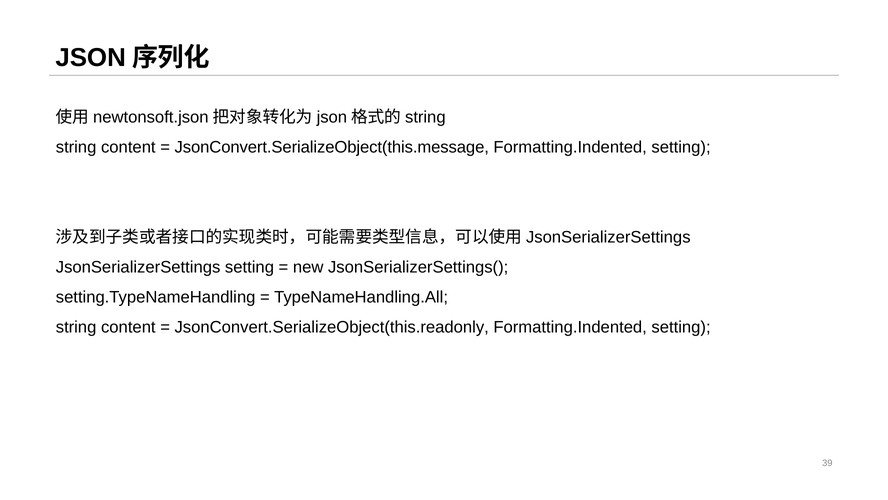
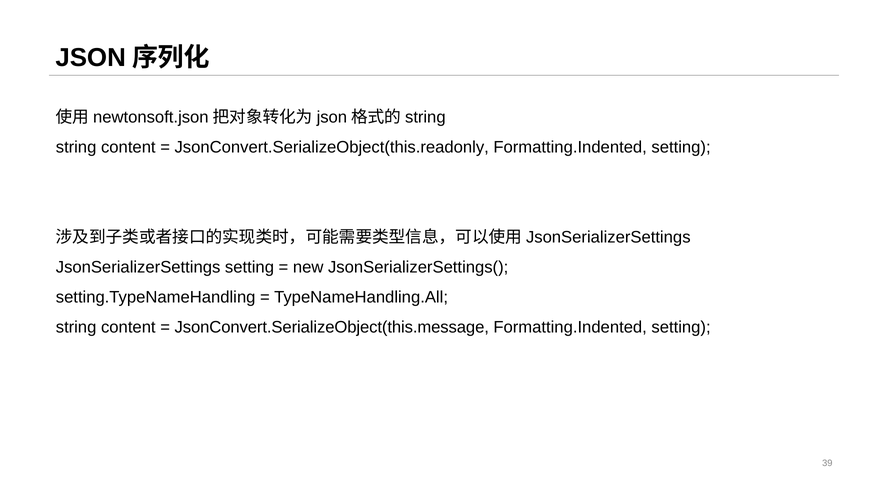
JsonConvert.SerializeObject(this.message: JsonConvert.SerializeObject(this.message -> JsonConvert.SerializeObject(this.readonly
JsonConvert.SerializeObject(this.readonly: JsonConvert.SerializeObject(this.readonly -> JsonConvert.SerializeObject(this.message
